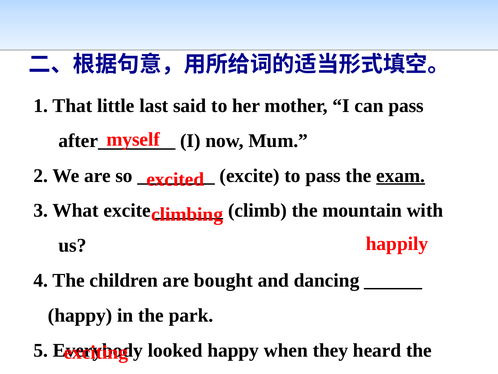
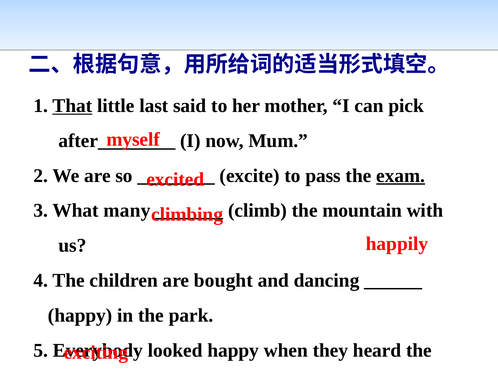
That underline: none -> present
can pass: pass -> pick
What excite: excite -> many
